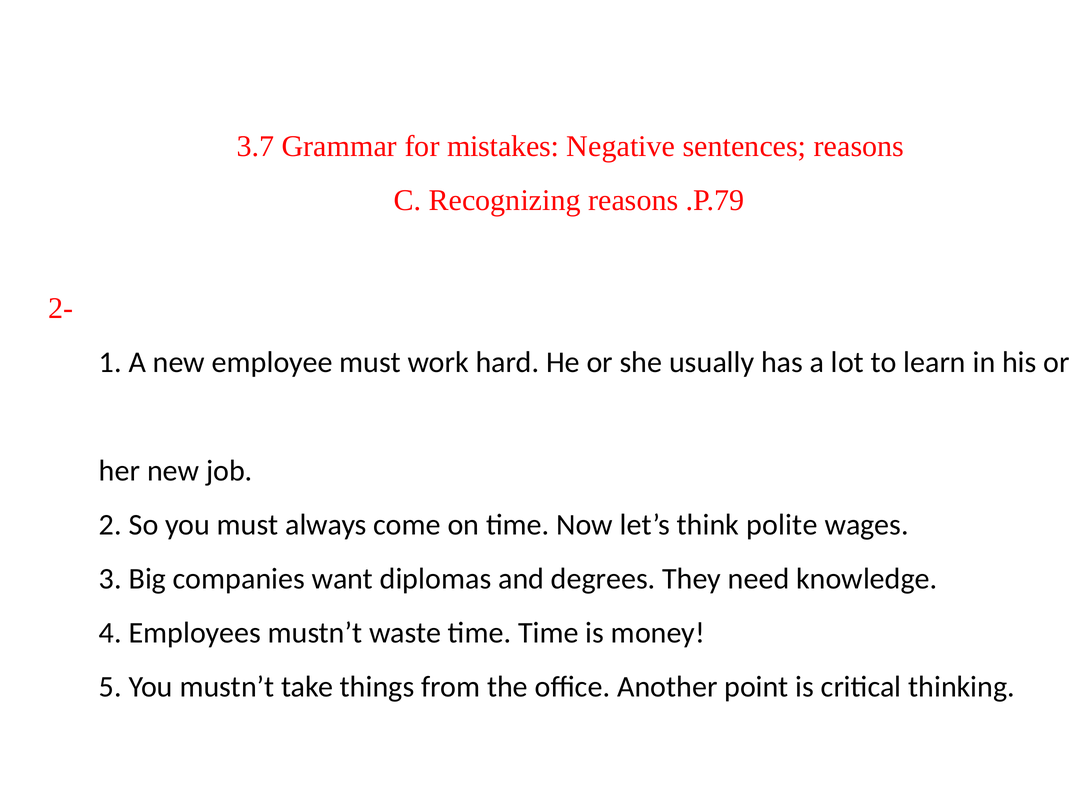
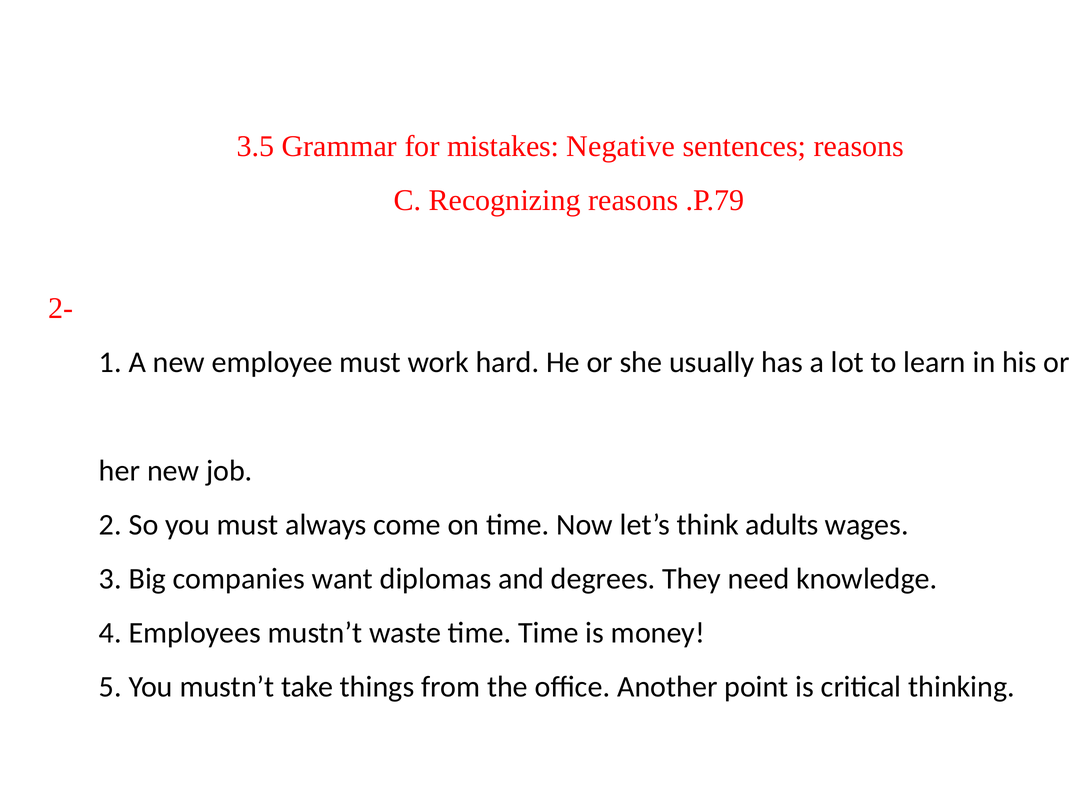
3.7: 3.7 -> 3.5
polite: polite -> adults
